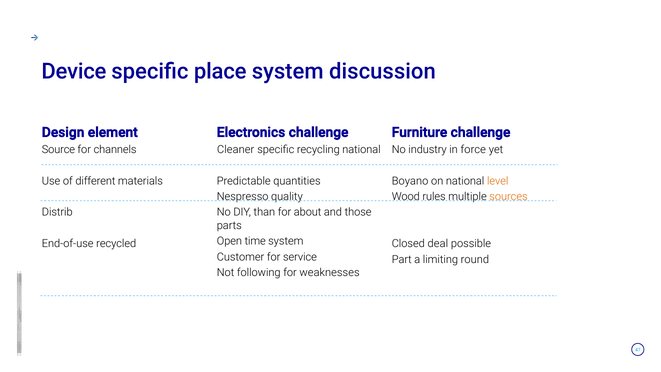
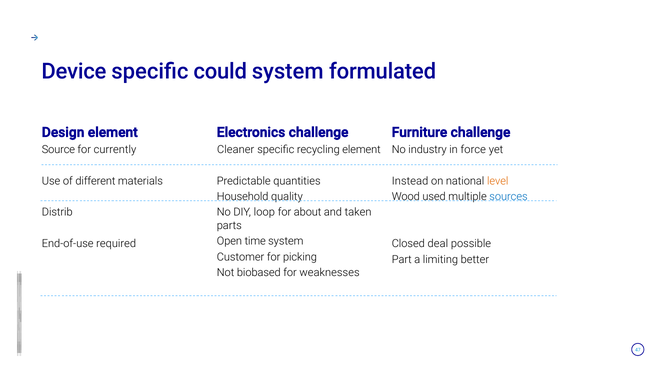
place: place -> could
discussion: discussion -> formulated
channels: channels -> currently
recycling national: national -> element
Boyano: Boyano -> Instead
Nespresso: Nespresso -> Household
rules: rules -> used
sources colour: orange -> blue
than: than -> loop
those: those -> taken
recycled: recycled -> required
service: service -> picking
round: round -> better
following: following -> biobased
